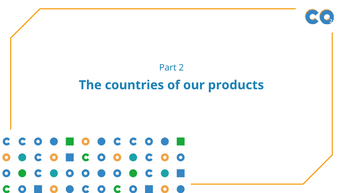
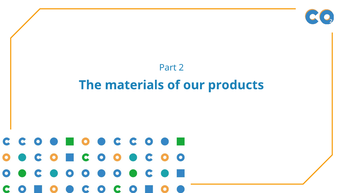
countries: countries -> materials
